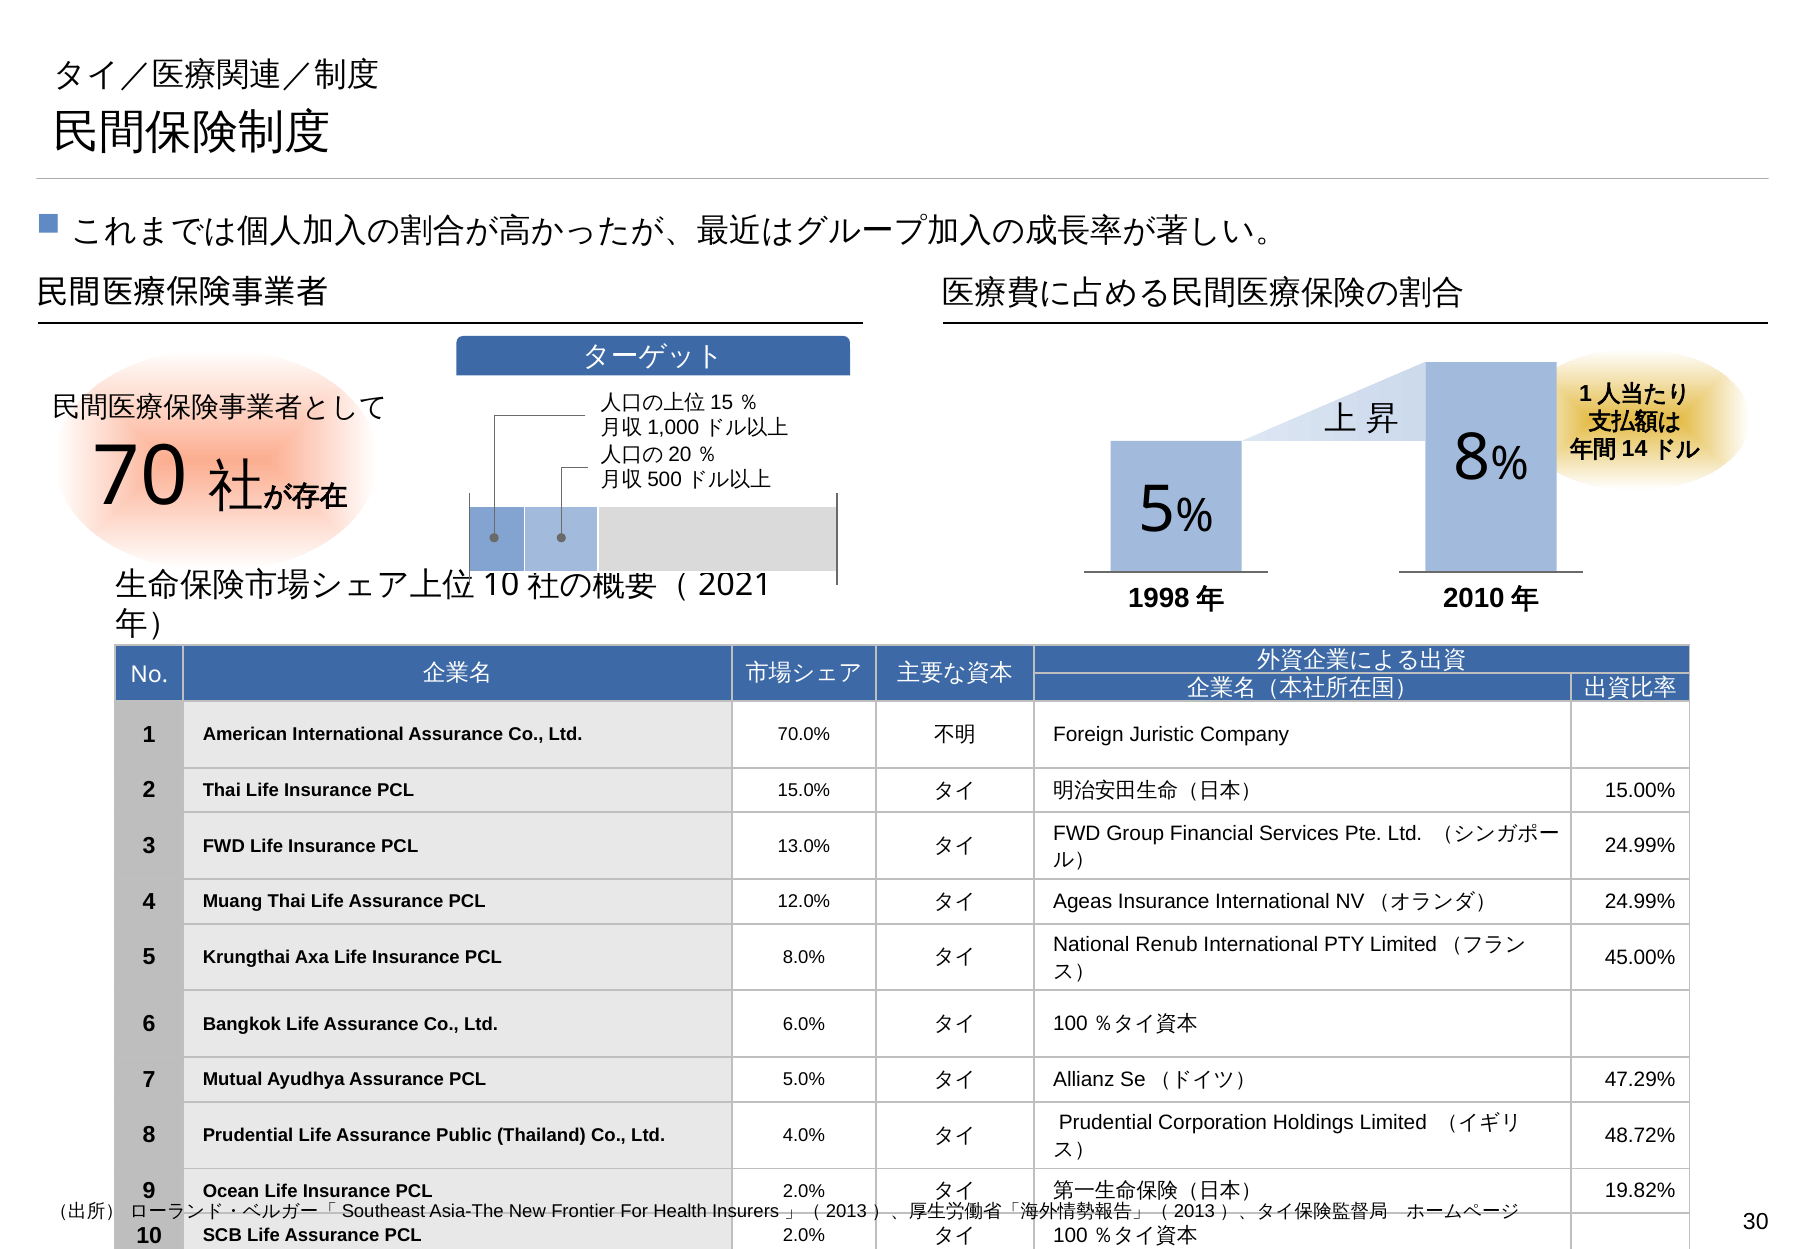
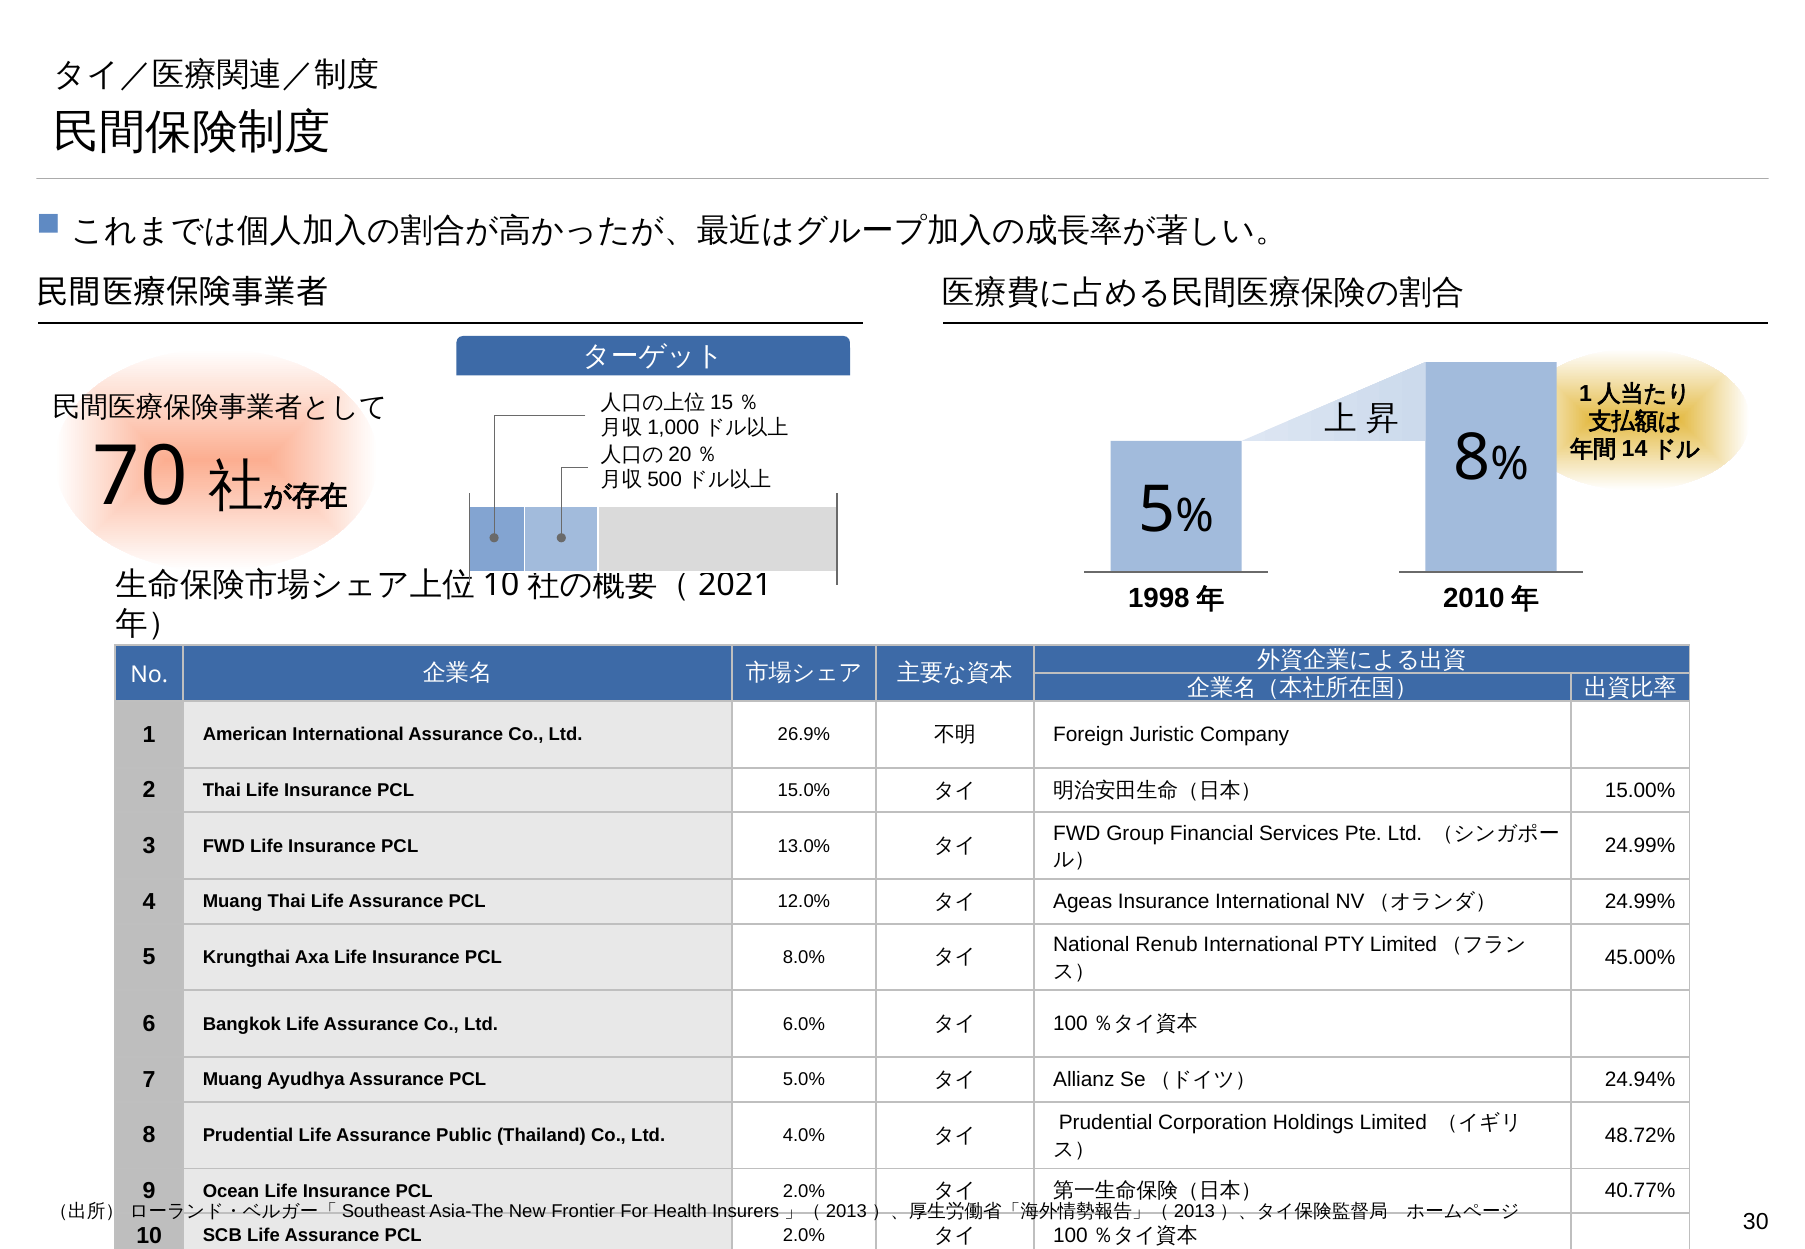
70.0%: 70.0% -> 26.9%
7 Mutual: Mutual -> Muang
47.29%: 47.29% -> 24.94%
19.82%: 19.82% -> 40.77%
